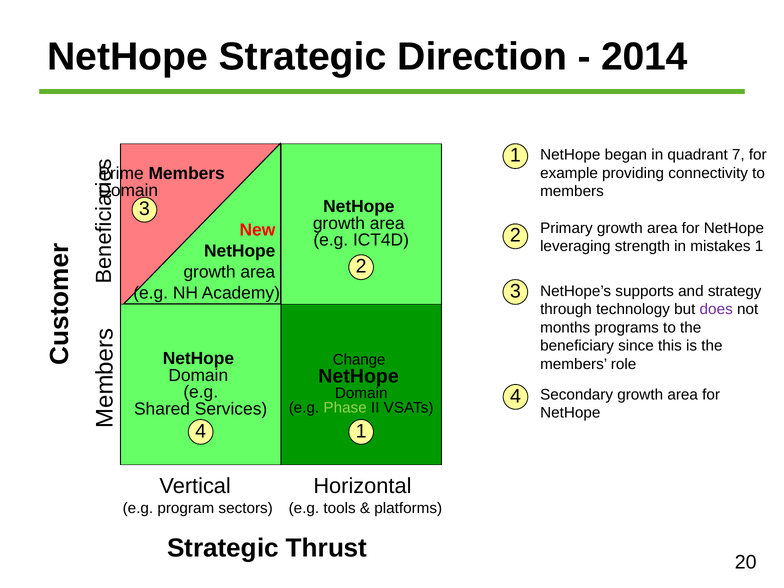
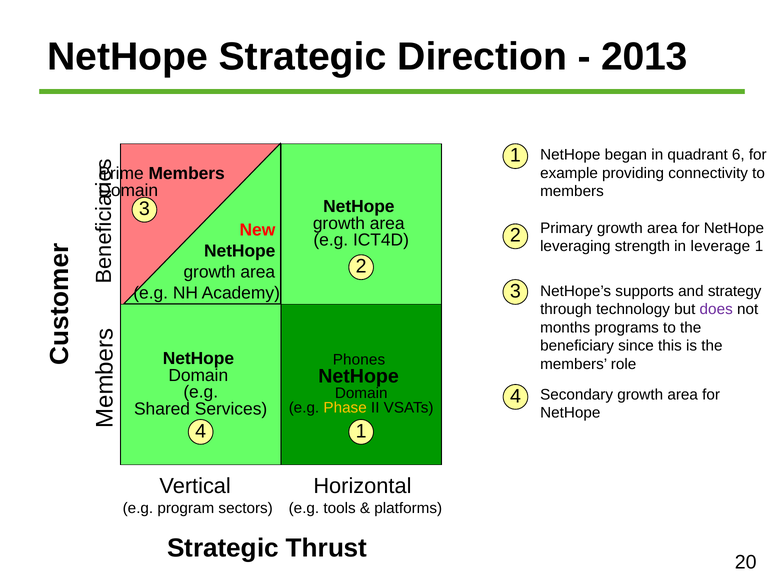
2014: 2014 -> 2013
7: 7 -> 6
mistakes: mistakes -> leverage
Change: Change -> Phones
Phase colour: light green -> yellow
